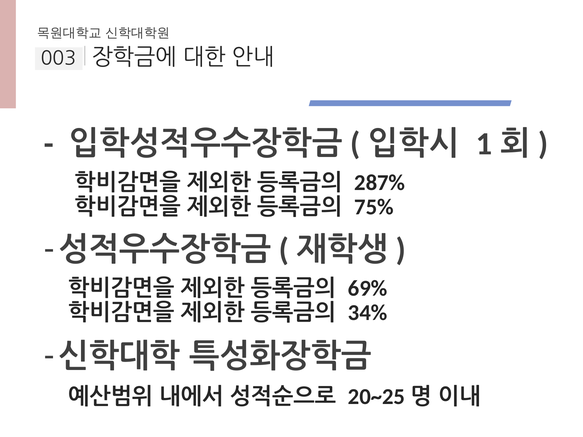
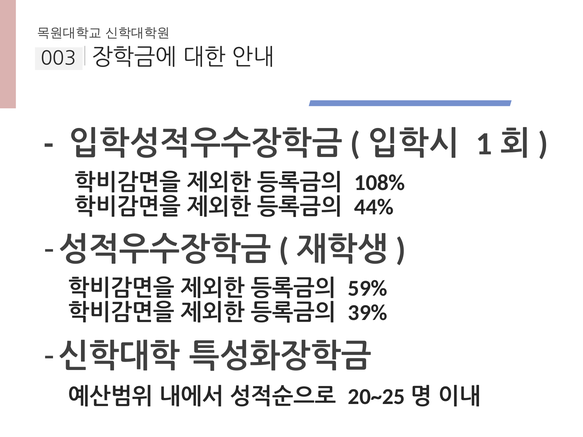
287%: 287% -> 108%
75%: 75% -> 44%
69%: 69% -> 59%
34%: 34% -> 39%
